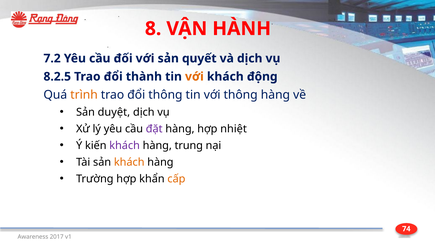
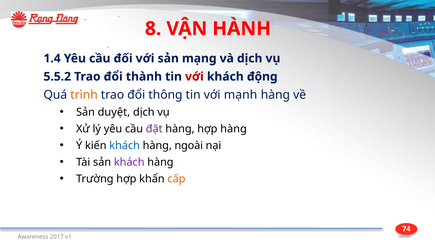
7.2: 7.2 -> 1.4
quyết: quyết -> mạng
8.2.5: 8.2.5 -> 5.5.2
với at (194, 76) colour: orange -> red
với thông: thông -> mạnh
hợp nhiệt: nhiệt -> hàng
khách at (125, 145) colour: purple -> blue
trung: trung -> ngoài
khách at (129, 162) colour: orange -> purple
